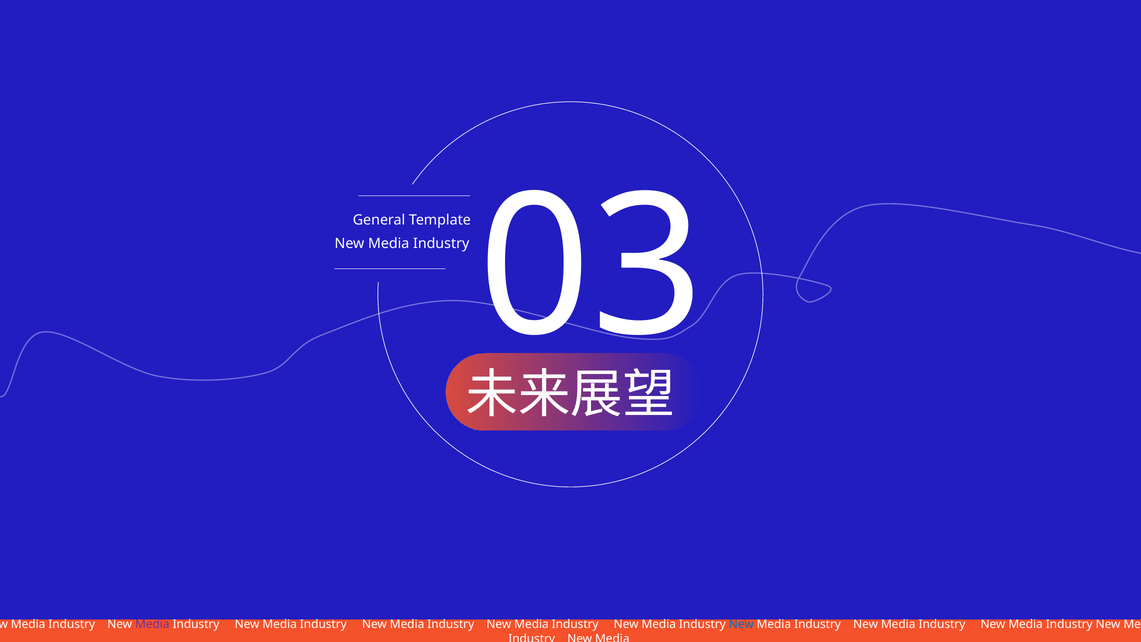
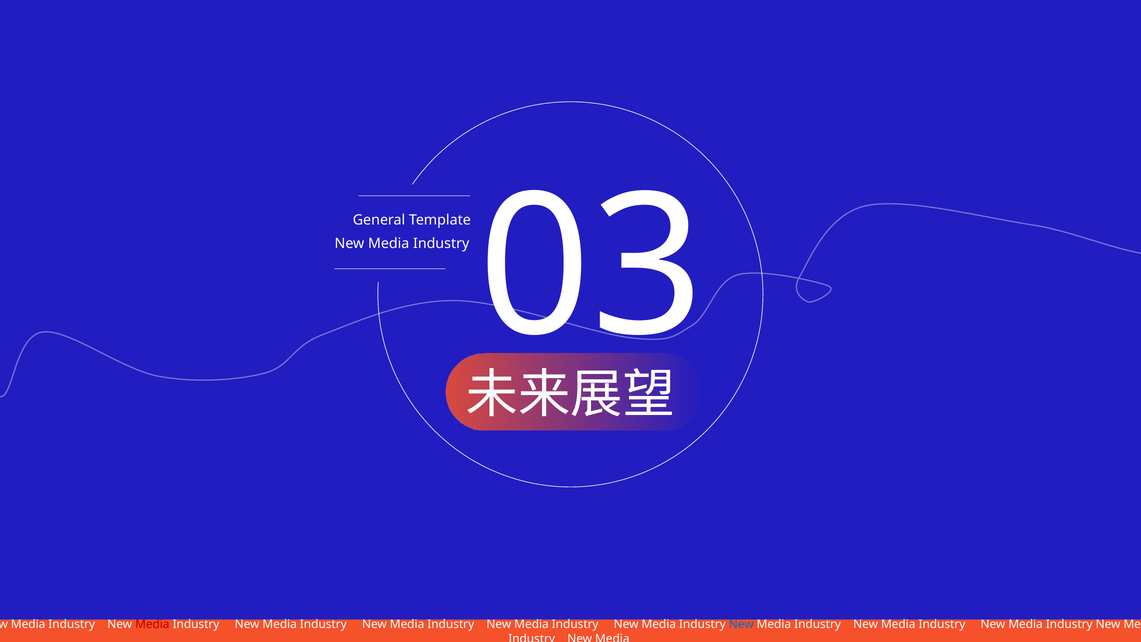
Media at (152, 624) colour: purple -> red
